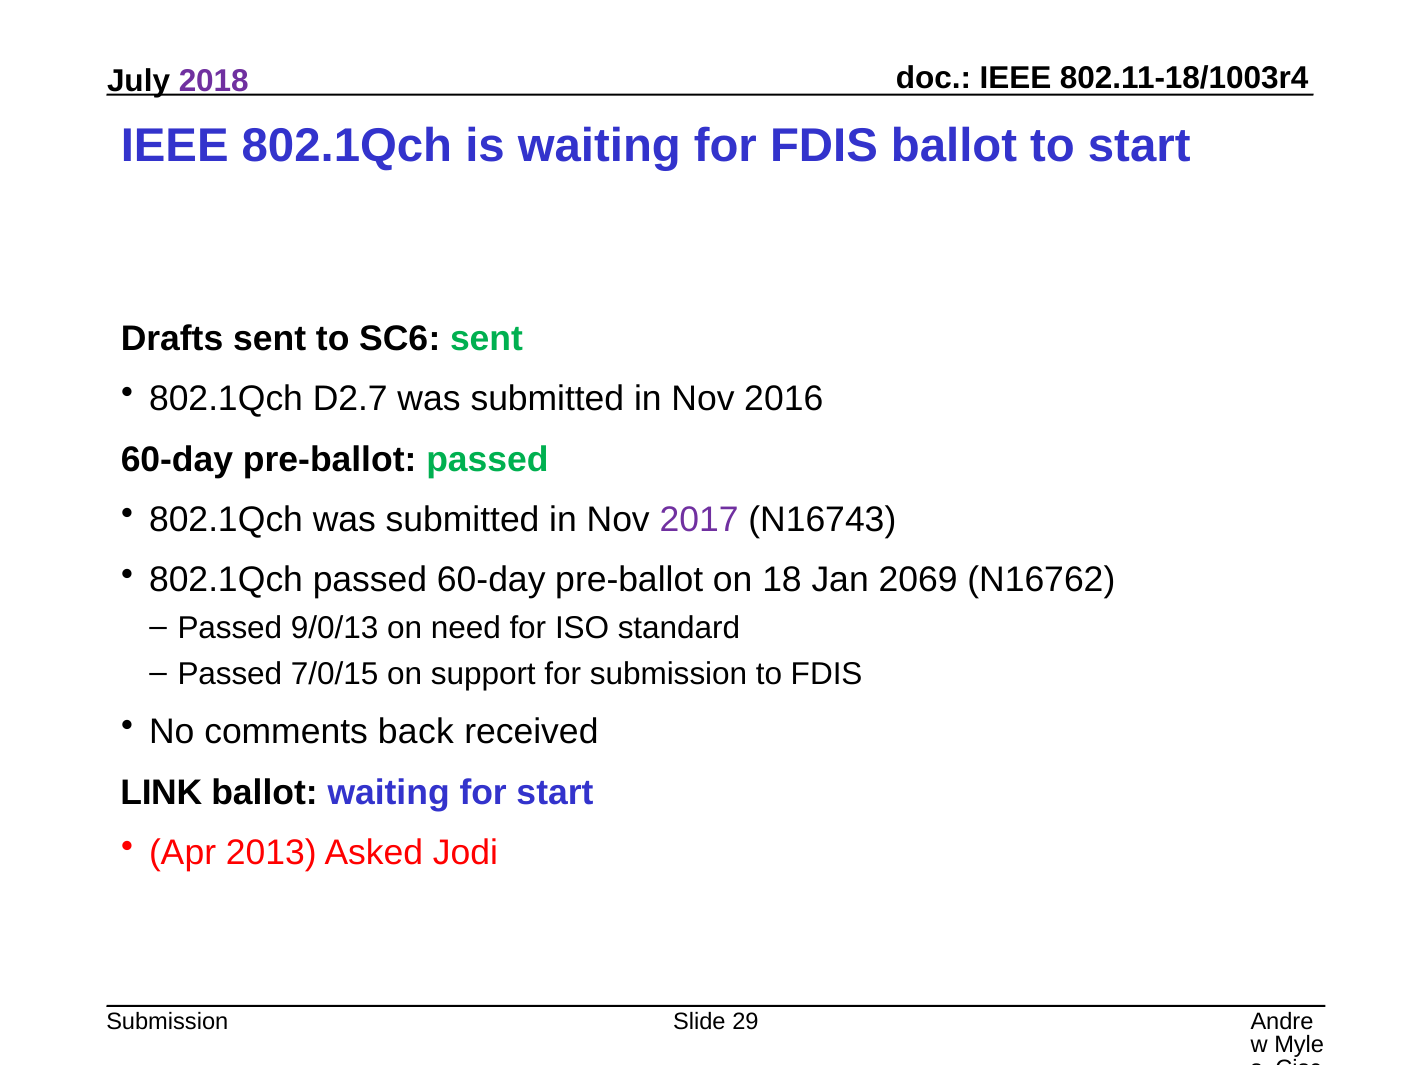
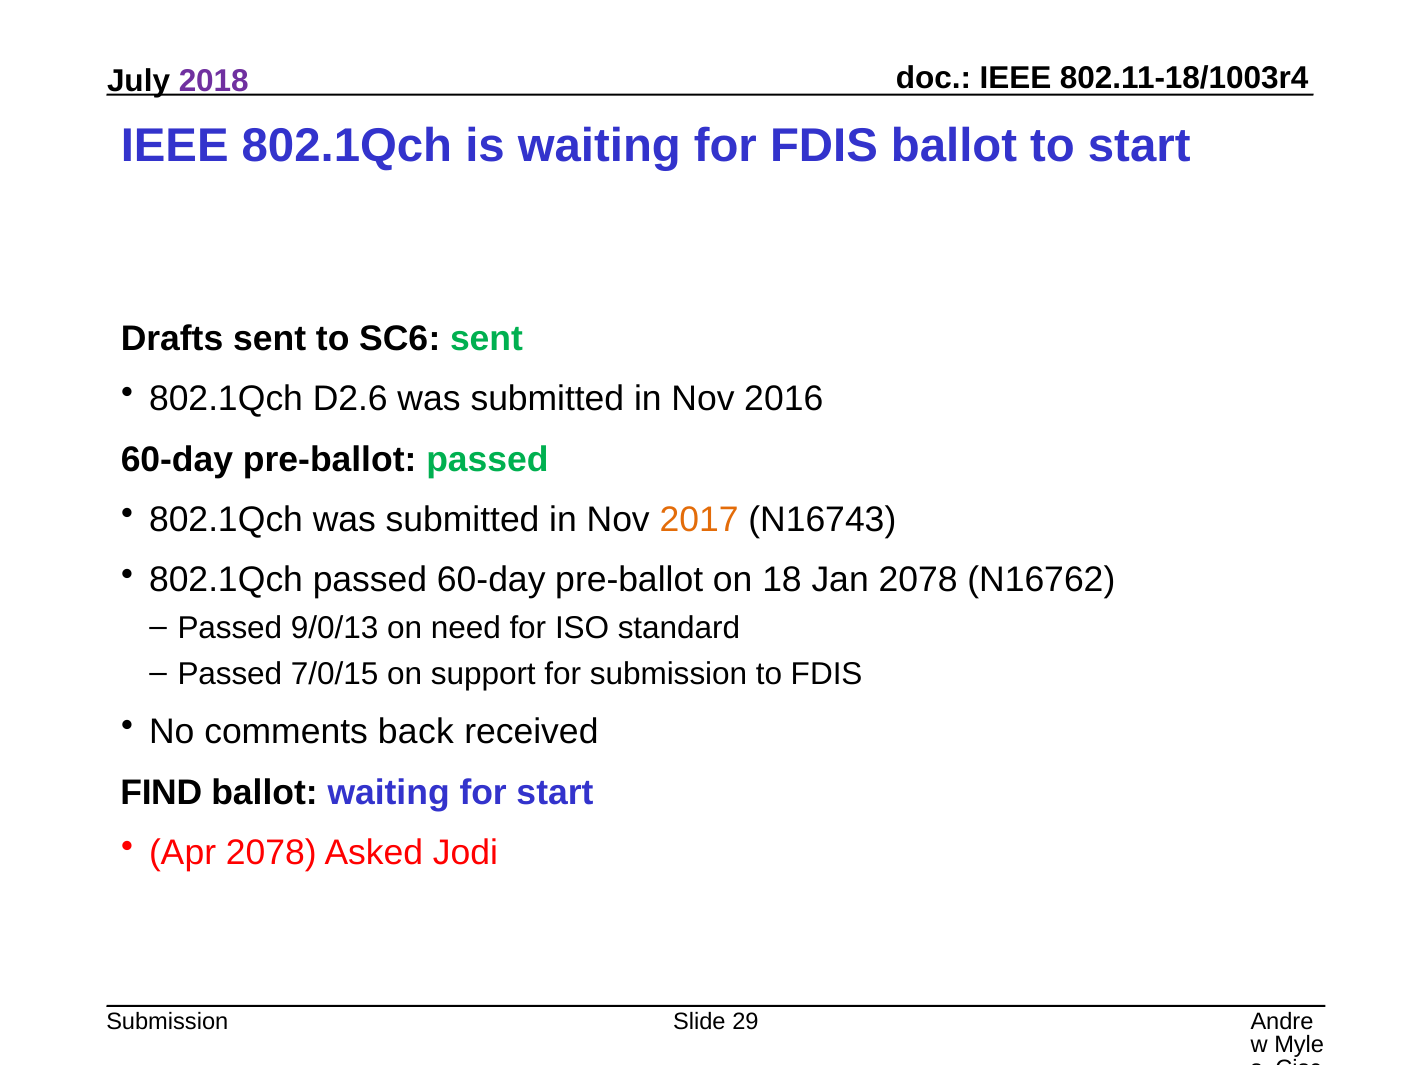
D2.7: D2.7 -> D2.6
2017 colour: purple -> orange
Jan 2069: 2069 -> 2078
LINK: LINK -> FIND
Apr 2013: 2013 -> 2078
